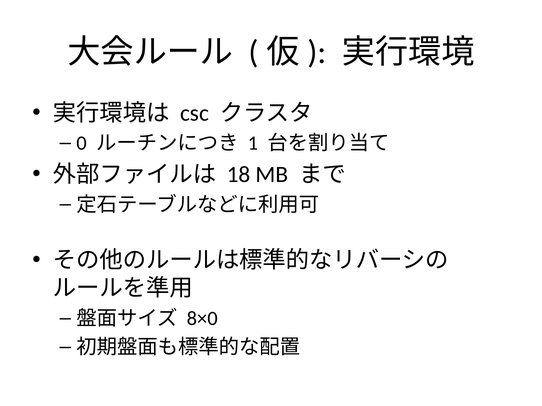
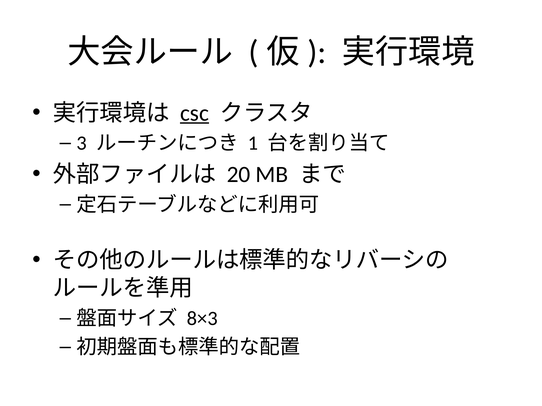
csc underline: none -> present
0: 0 -> 3
18: 18 -> 20
8×0: 8×0 -> 8×3
